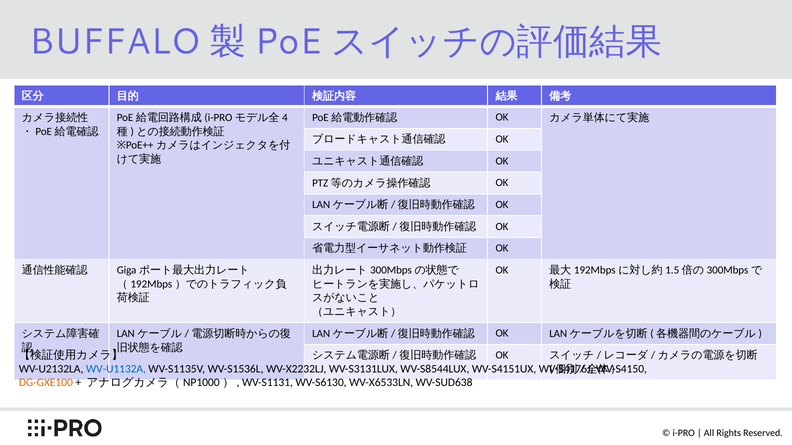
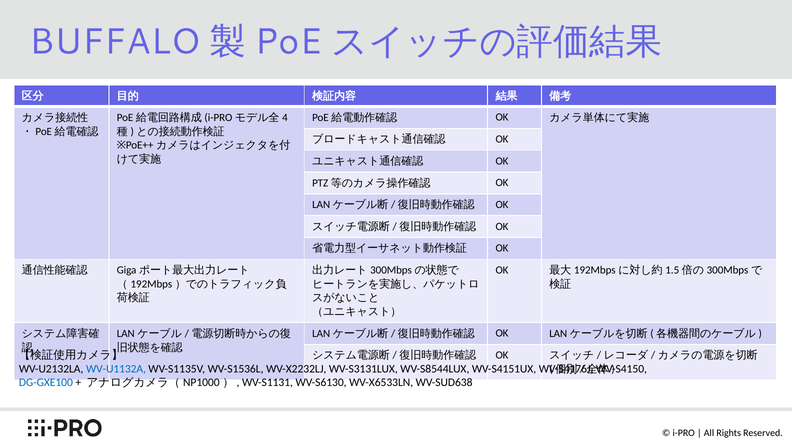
DG-GXE100 colour: orange -> blue
